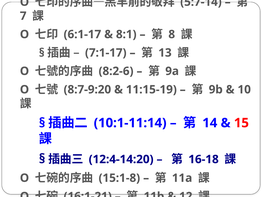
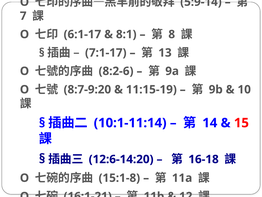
5:7-14: 5:7-14 -> 5:9-14
12:4-14:20: 12:4-14:20 -> 12:6-14:20
